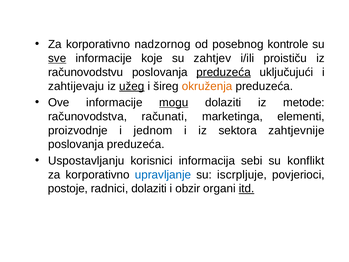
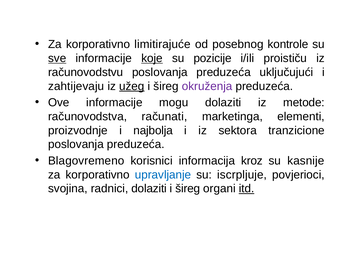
nadzornog: nadzornog -> limitirajuće
koje underline: none -> present
zahtjev: zahtjev -> pozicije
preduzeća at (224, 72) underline: present -> none
okruženja colour: orange -> purple
mogu underline: present -> none
jednom: jednom -> najbolja
zahtjevnije: zahtjevnije -> tranzicione
Uspostavljanju: Uspostavljanju -> Blagovremeno
sebi: sebi -> kroz
konflikt: konflikt -> kasnije
postoje: postoje -> svojina
obzir at (188, 188): obzir -> šireg
